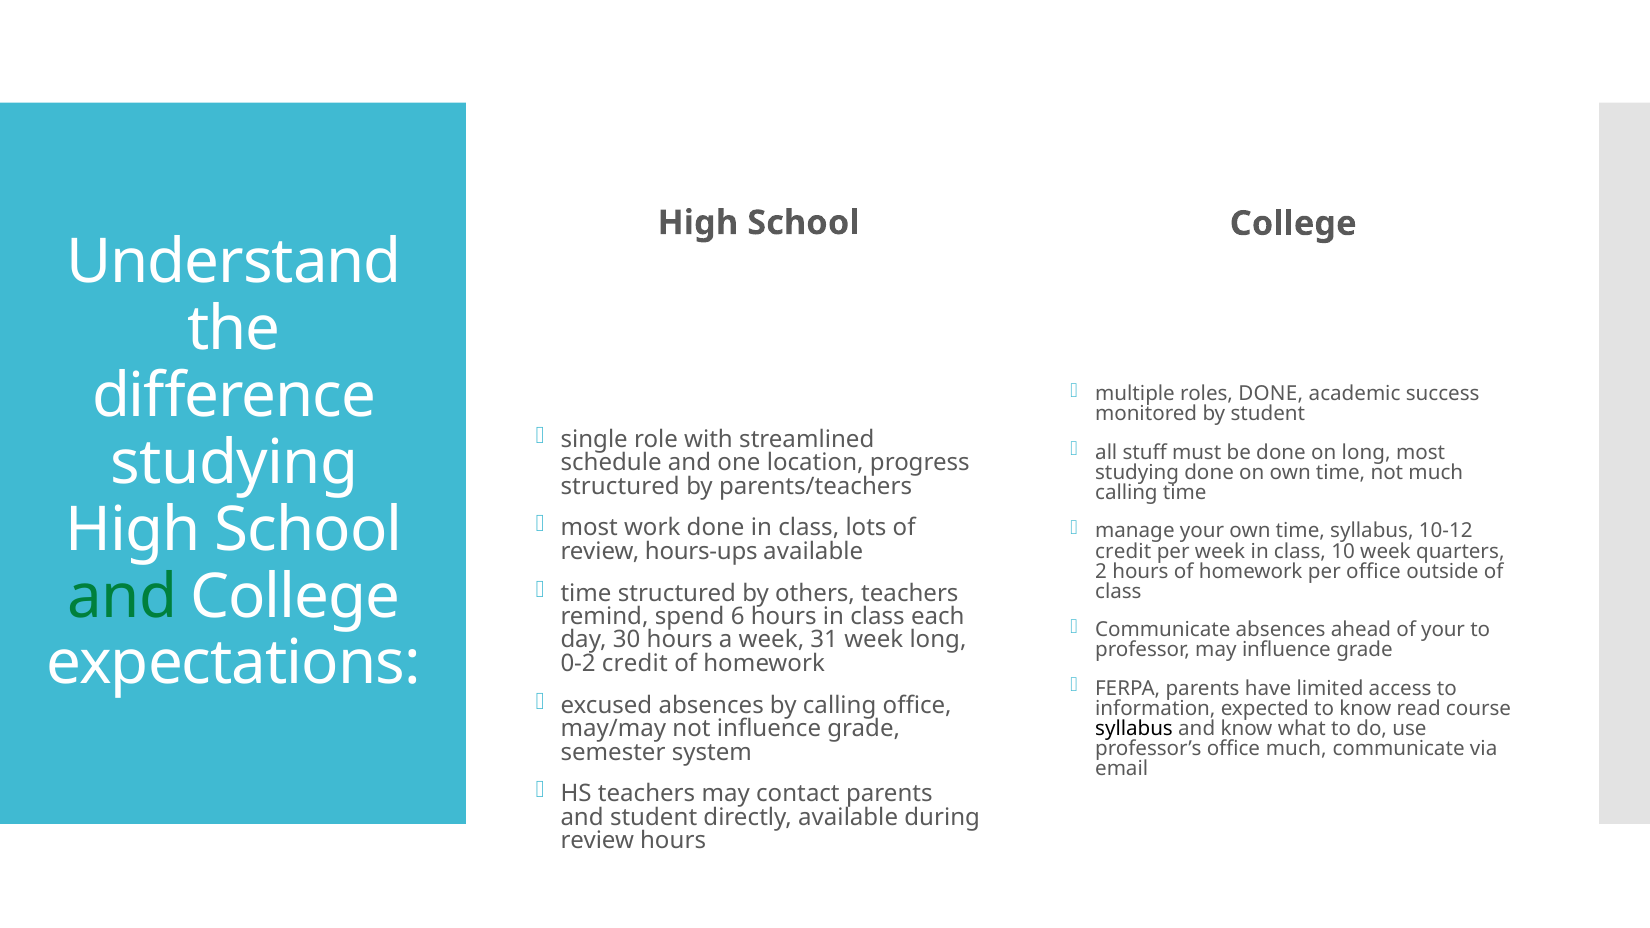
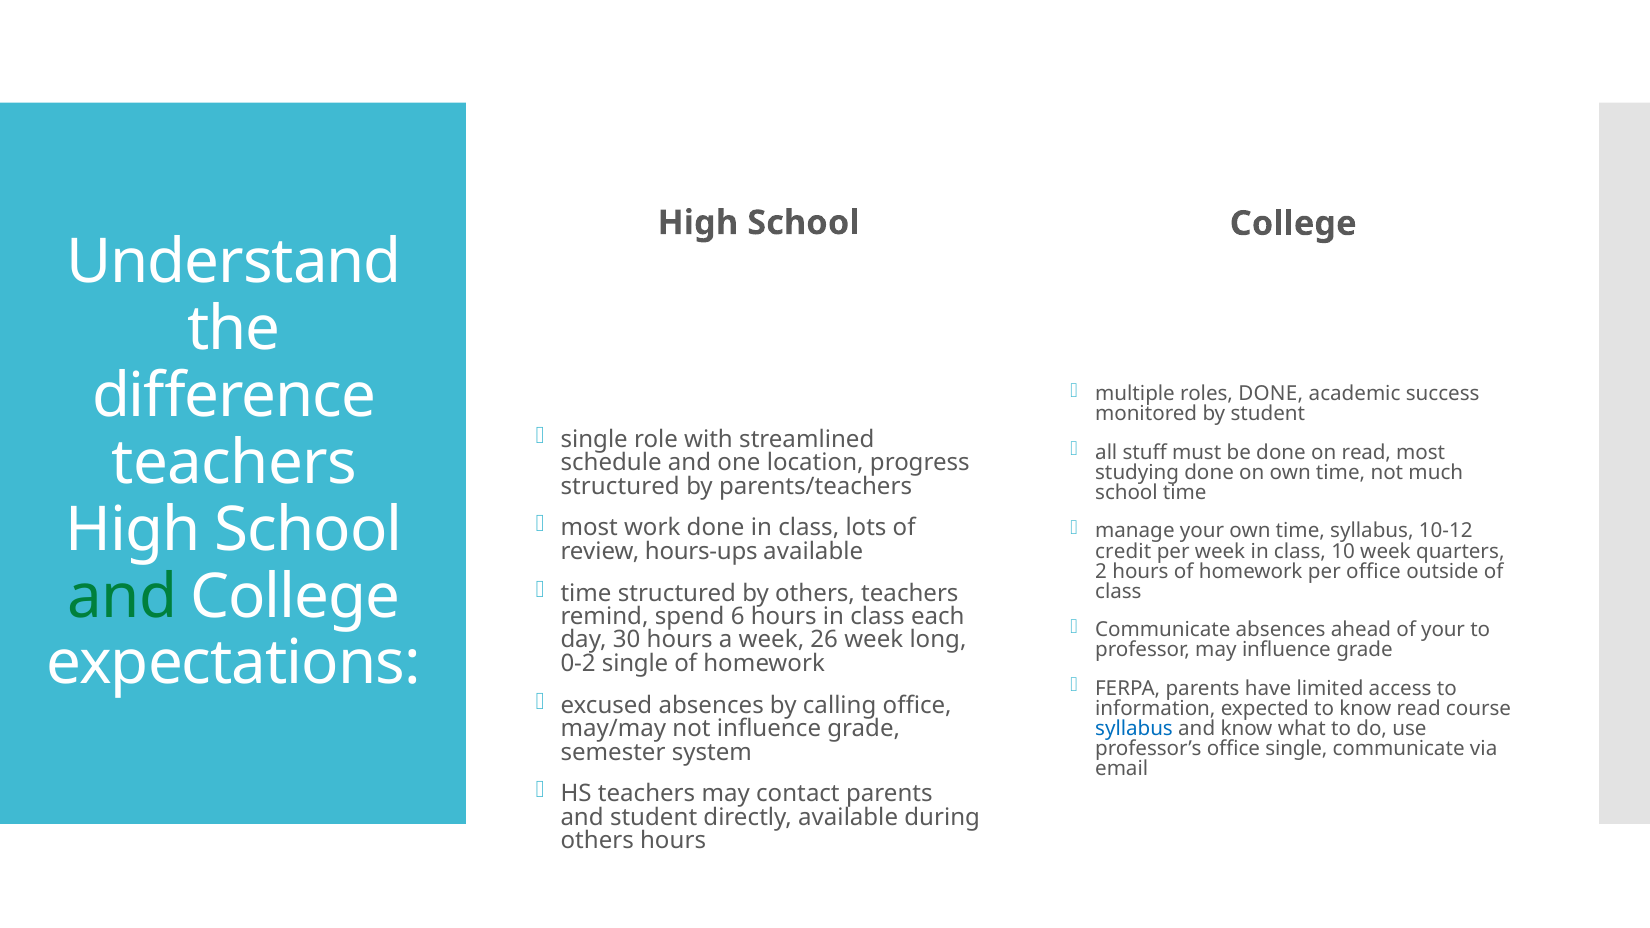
on long: long -> read
studying at (235, 463): studying -> teachers
calling at (1126, 493): calling -> school
31: 31 -> 26
0-2 credit: credit -> single
syllabus at (1134, 728) colour: black -> blue
office much: much -> single
review at (597, 841): review -> others
